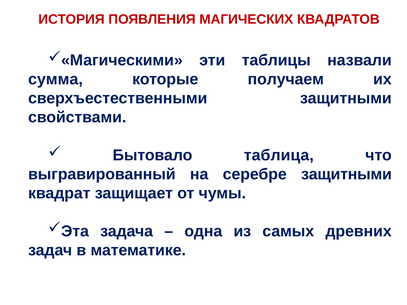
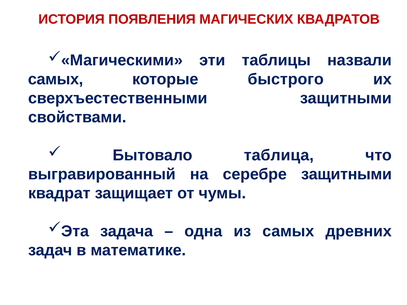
сумма at (55, 79): сумма -> самых
получаем: получаем -> быстрого
